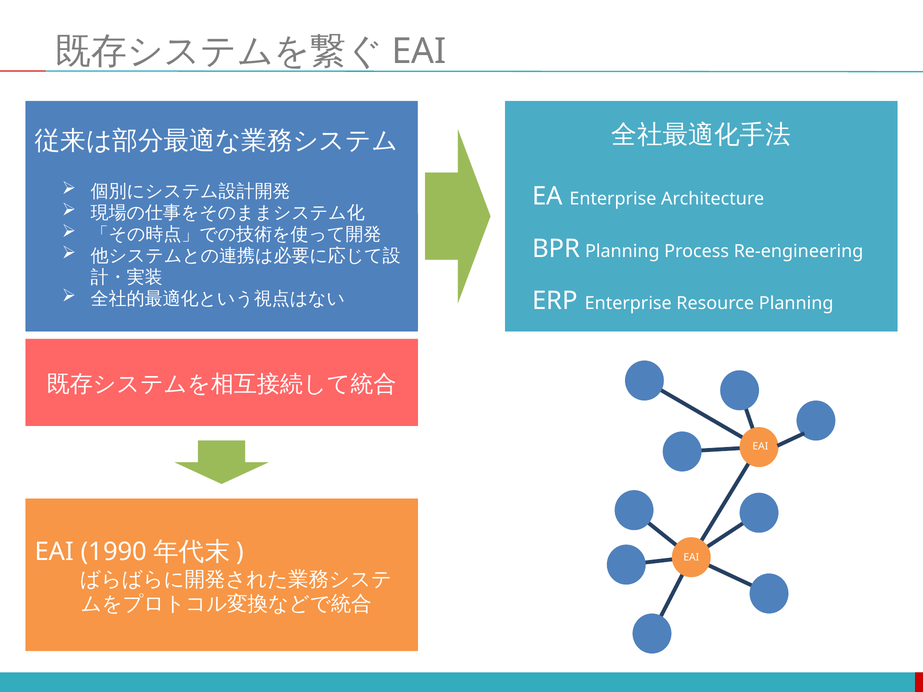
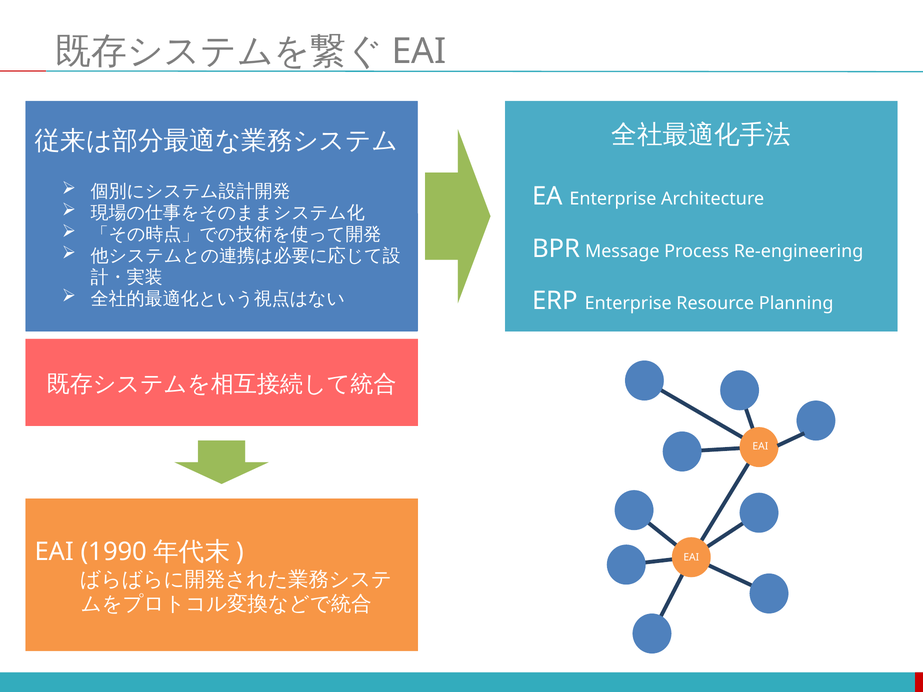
BPR Planning: Planning -> Message
